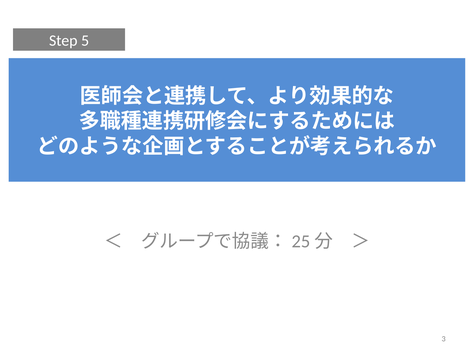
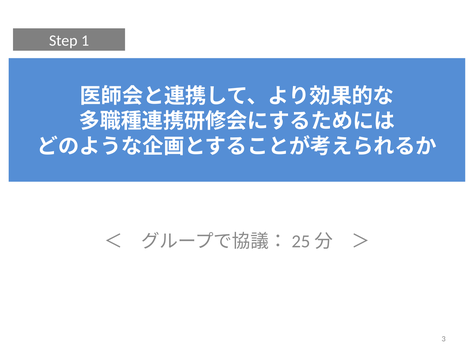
5: 5 -> 1
